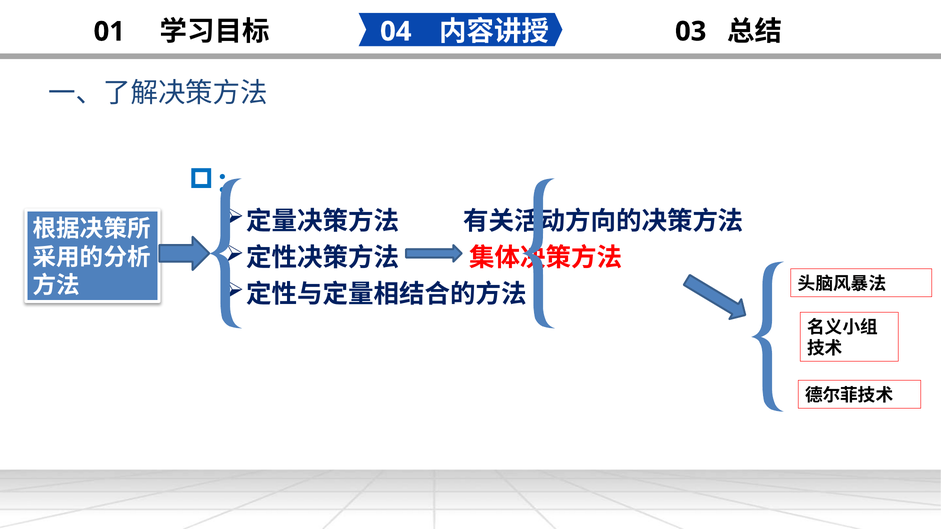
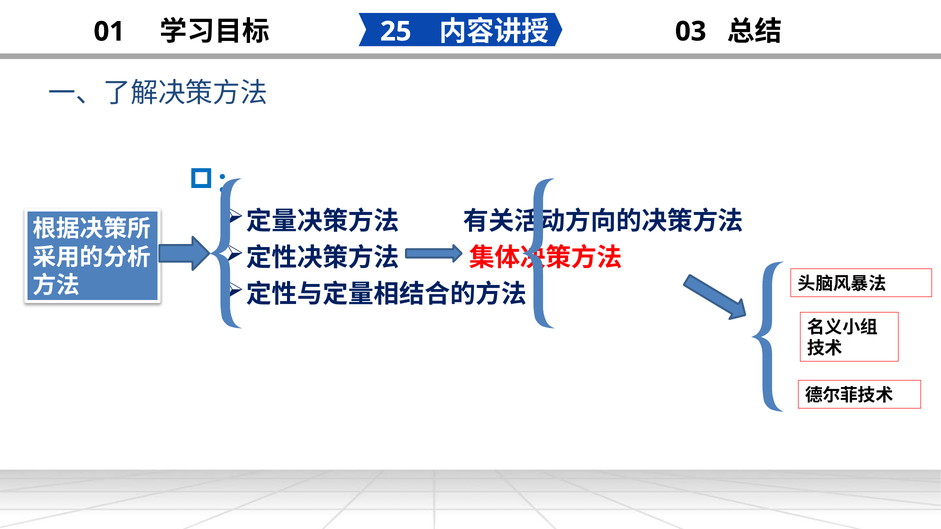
04: 04 -> 25
